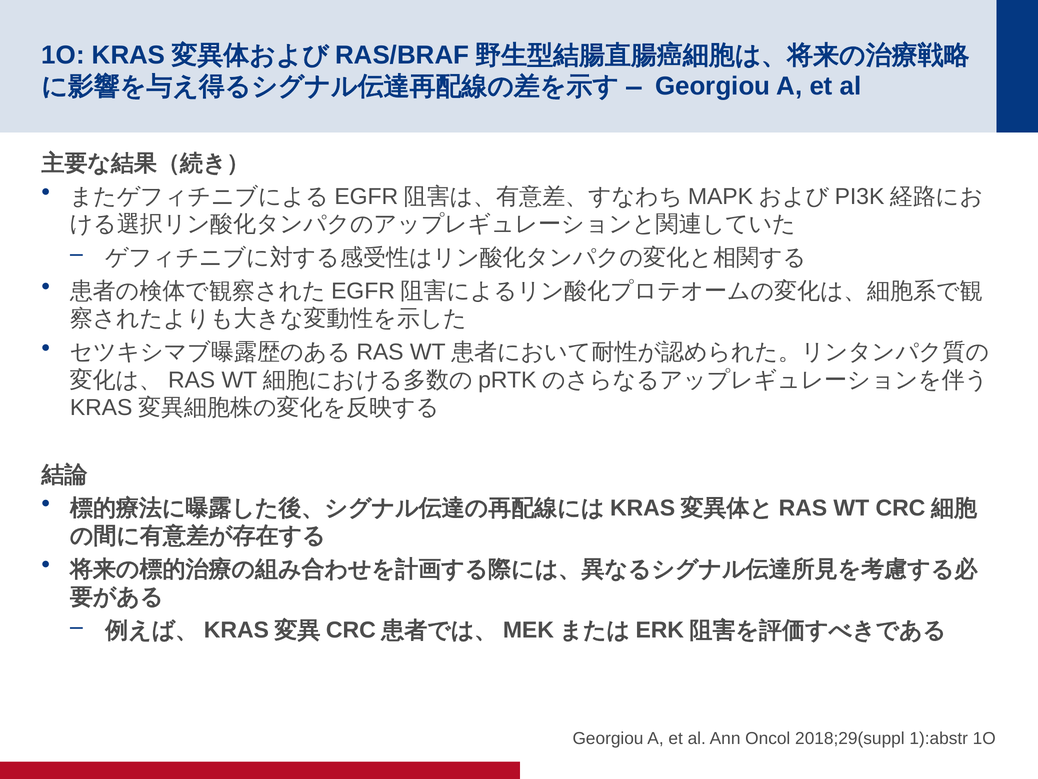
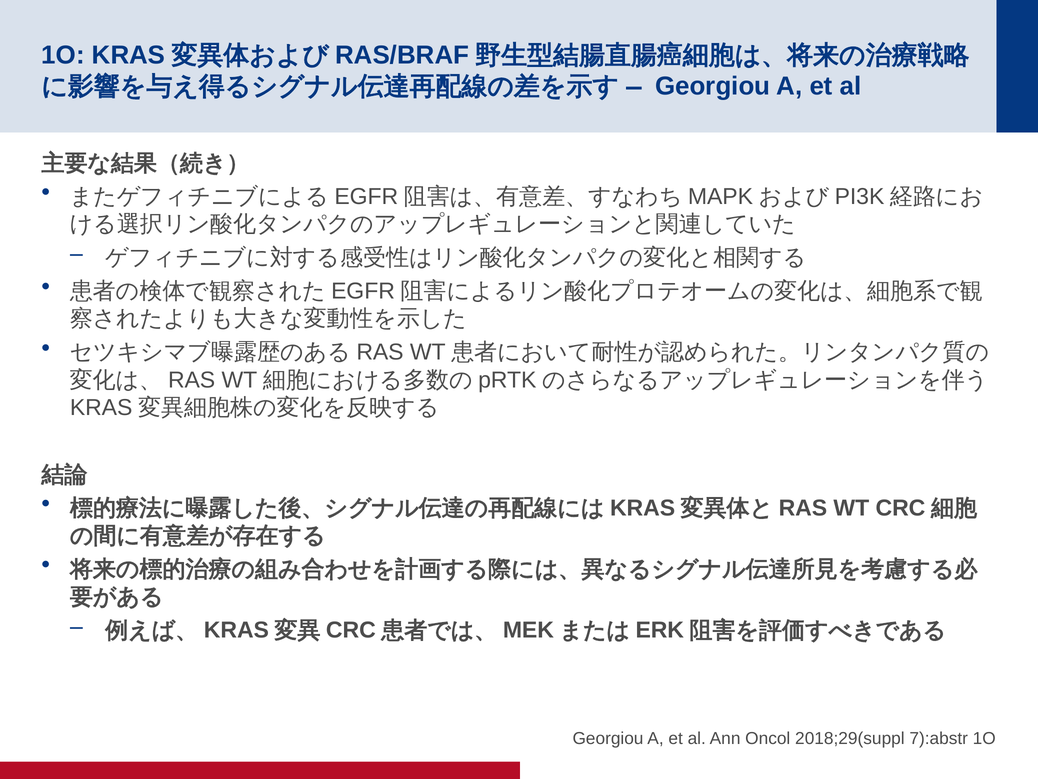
1):abstr: 1):abstr -> 7):abstr
